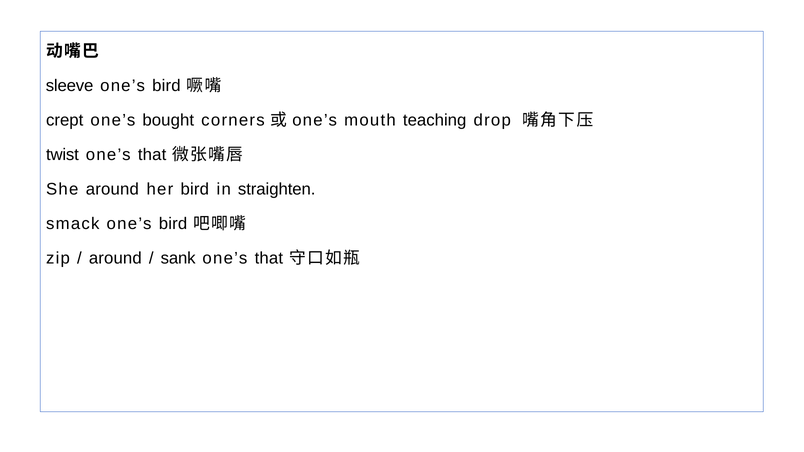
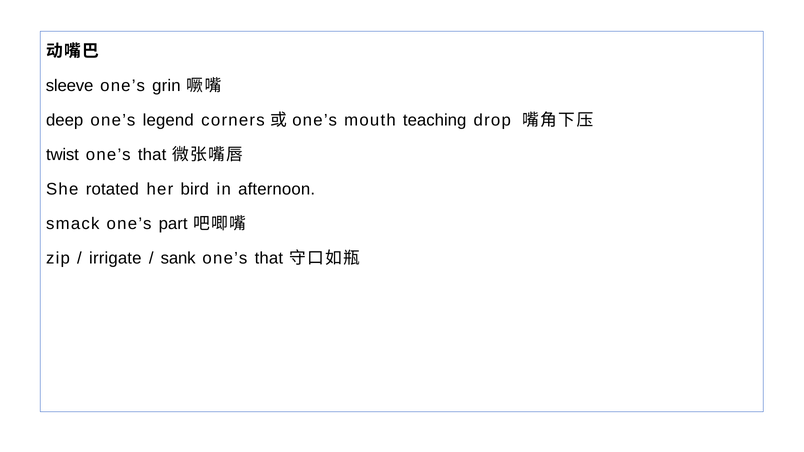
bird at (166, 86): bird -> grin
crept: crept -> deep
bought: bought -> legend
She around: around -> rotated
straighten: straighten -> afternoon
smack one’s bird: bird -> part
around at (115, 258): around -> irrigate
